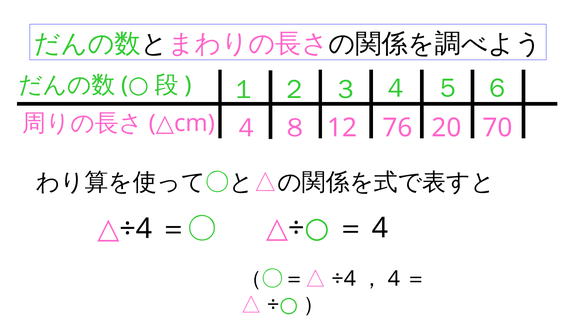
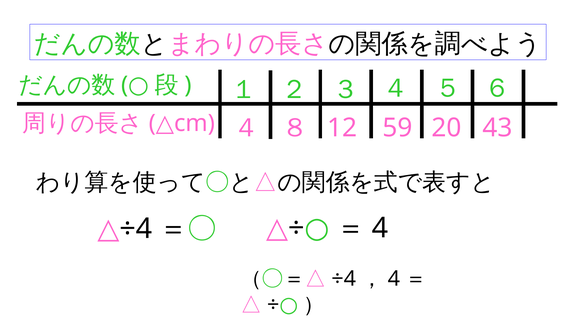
76: 76 -> 59
70: 70 -> 43
